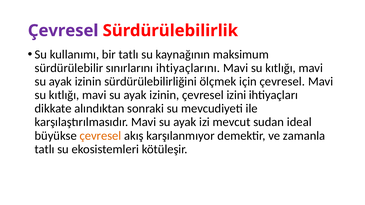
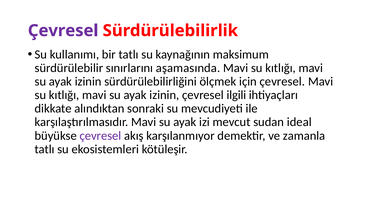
ihtiyaçlarını: ihtiyaçlarını -> aşamasında
izini: izini -> ilgili
çevresel at (100, 136) colour: orange -> purple
